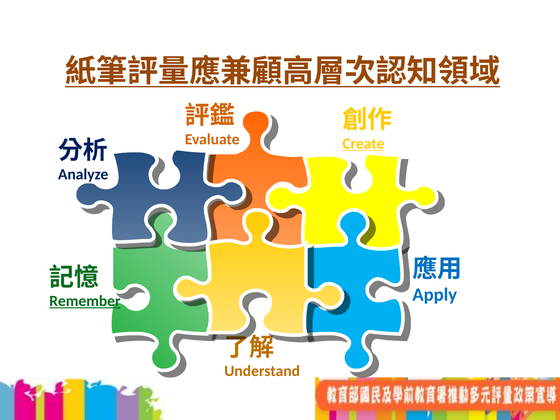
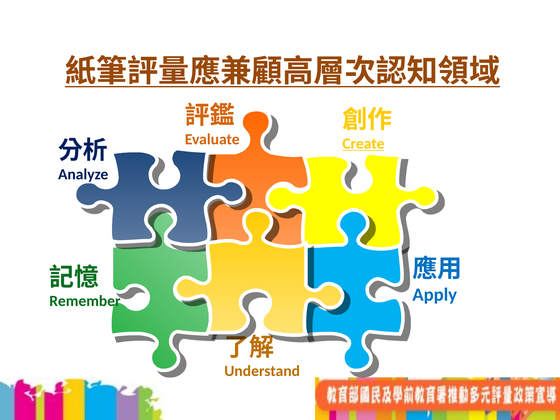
Remember underline: present -> none
